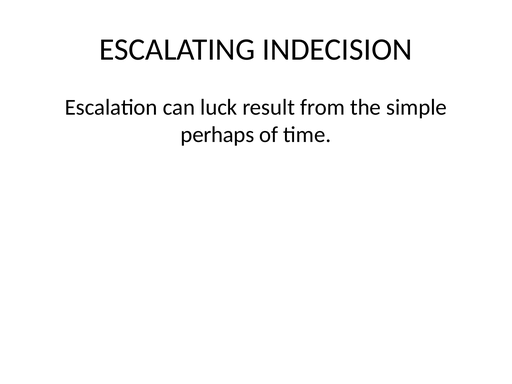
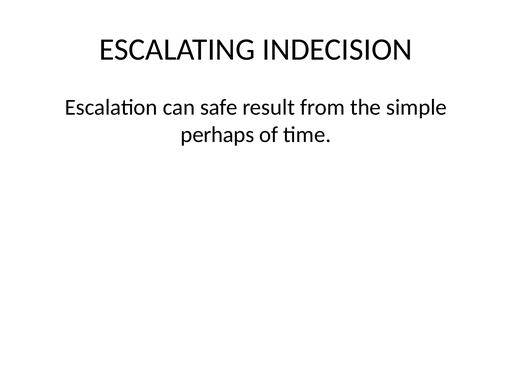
luck: luck -> safe
